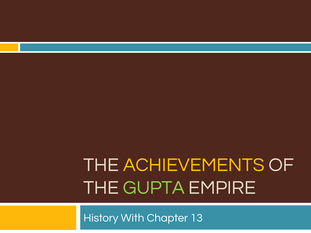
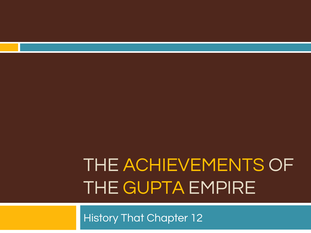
GUPTA colour: light green -> yellow
With: With -> That
13: 13 -> 12
